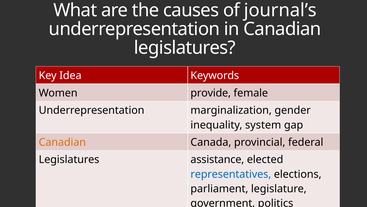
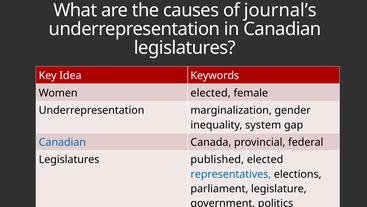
Women provide: provide -> elected
Canadian at (62, 142) colour: orange -> blue
assistance: assistance -> published
